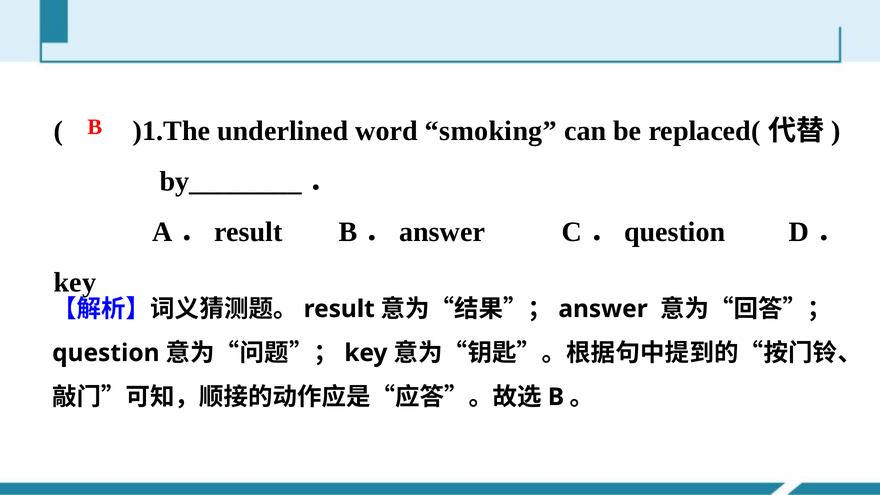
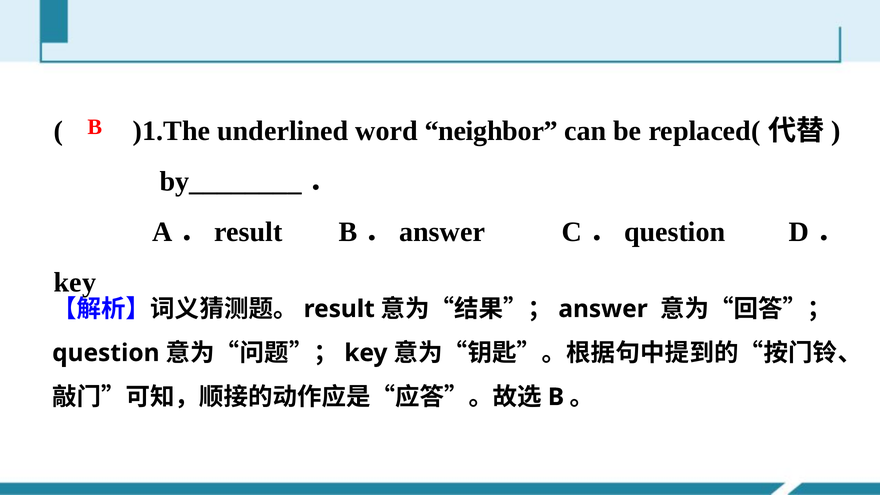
smoking: smoking -> neighbor
